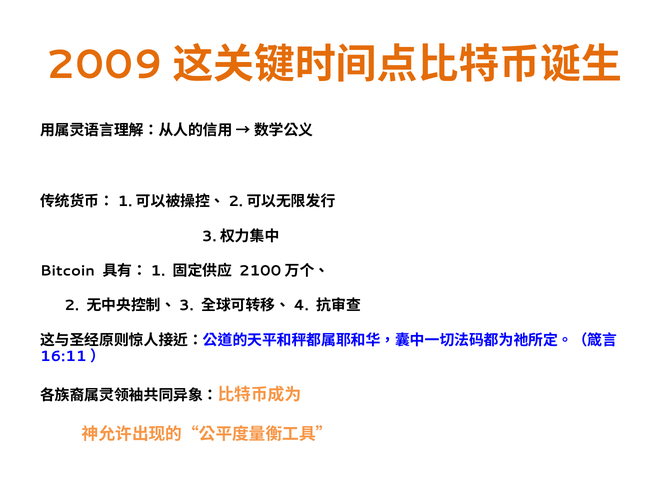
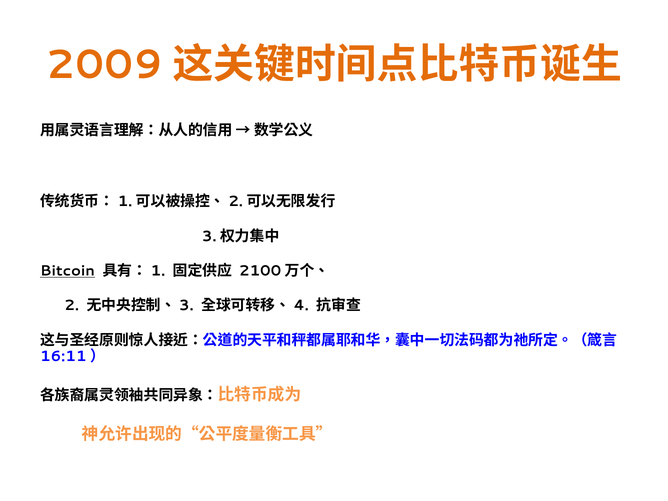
Bitcoin underline: none -> present
